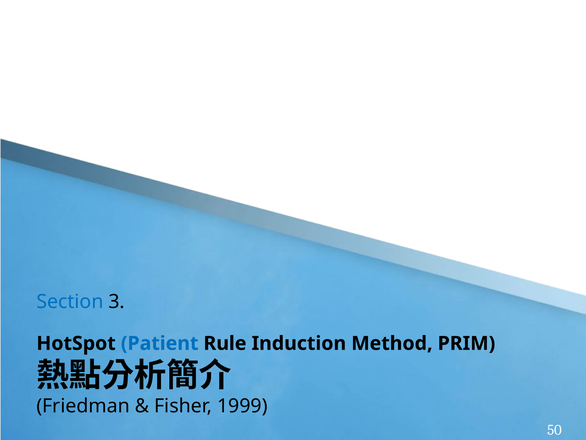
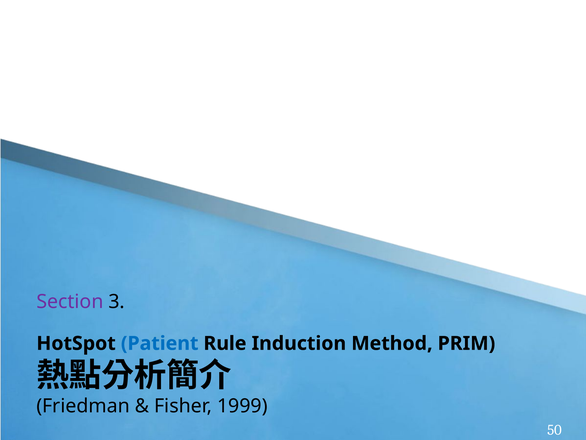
Section colour: blue -> purple
